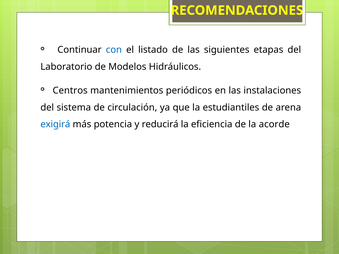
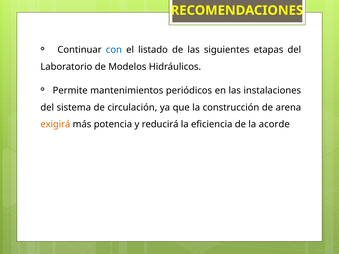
Centros: Centros -> Permite
estudiantiles: estudiantiles -> construcción
exigirá colour: blue -> orange
